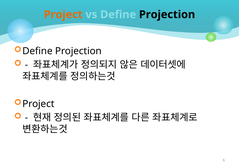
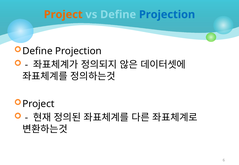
Projection at (167, 15) colour: black -> blue
